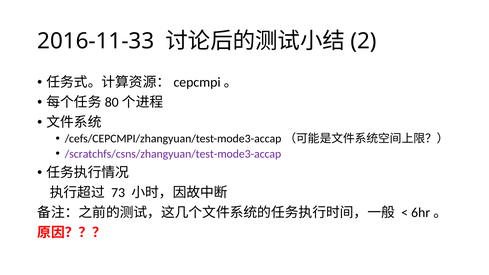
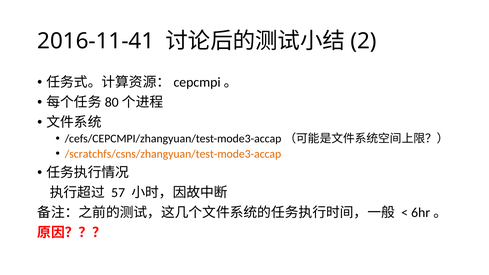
2016-11-33: 2016-11-33 -> 2016-11-41
/scratchfs/csns/zhangyuan/test-mode3-accap colour: purple -> orange
73: 73 -> 57
